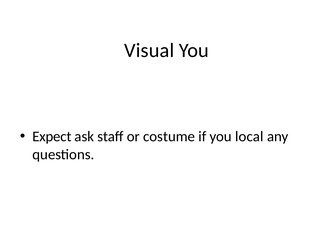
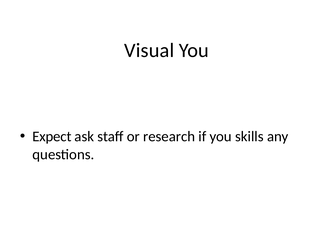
costume: costume -> research
local: local -> skills
